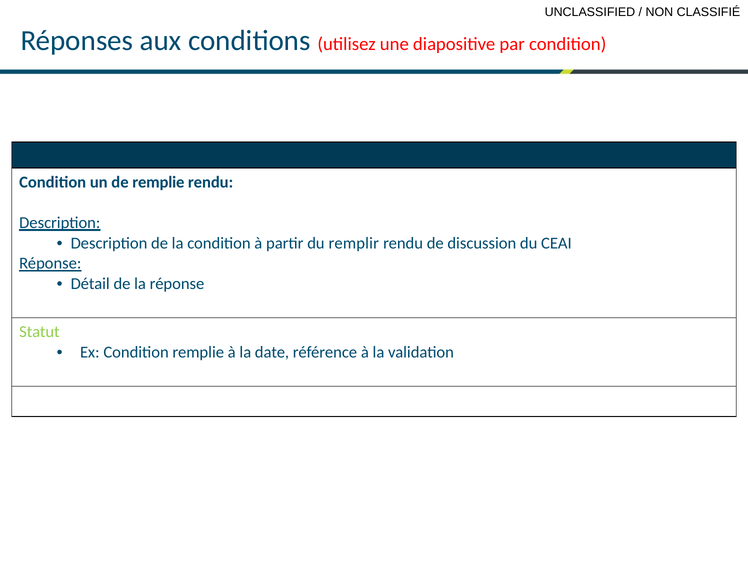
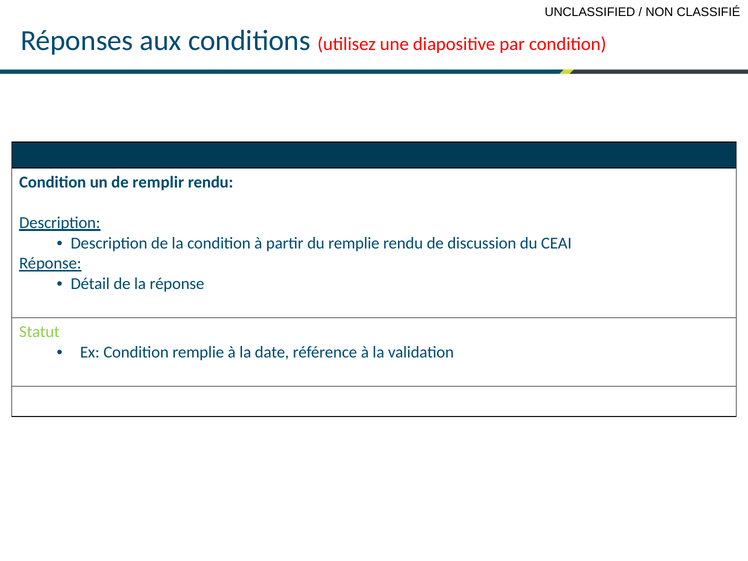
de remplie: remplie -> remplir
du remplir: remplir -> remplie
